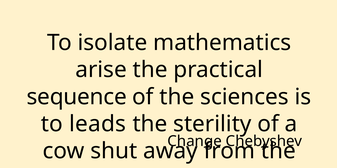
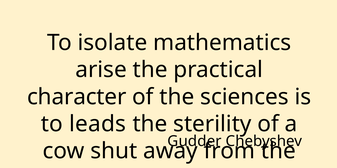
sequence: sequence -> character
Change: Change -> Gudder
